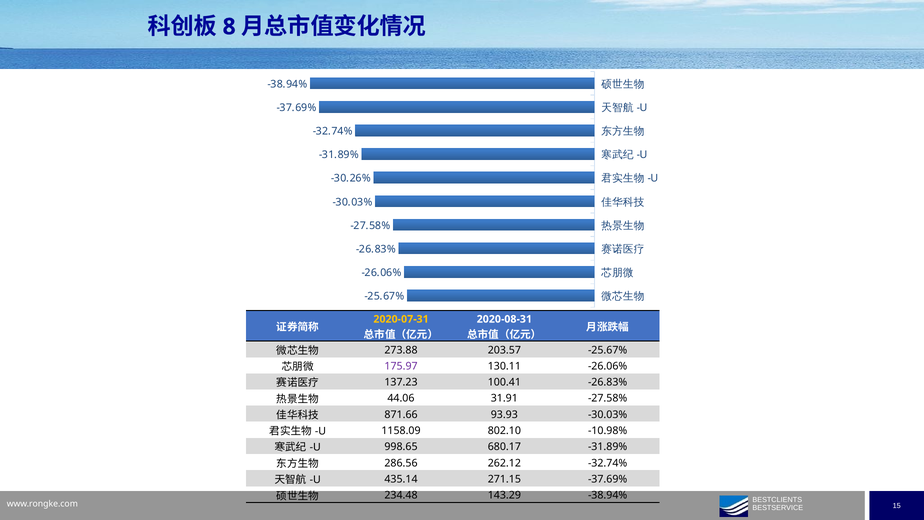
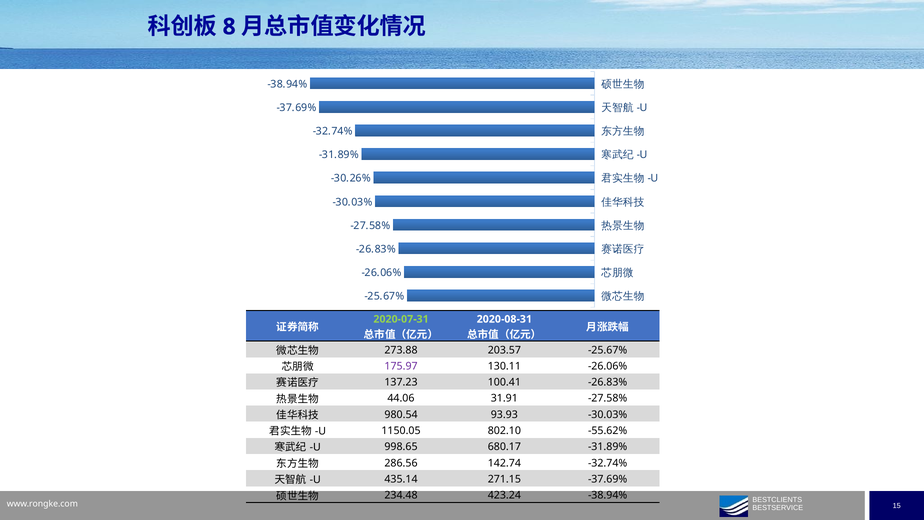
2020-07-31 colour: yellow -> light green
871.66: 871.66 -> 980.54
1158.09: 1158.09 -> 1150.05
-10.98%: -10.98% -> -55.62%
262.12: 262.12 -> 142.74
143.29: 143.29 -> 423.24
